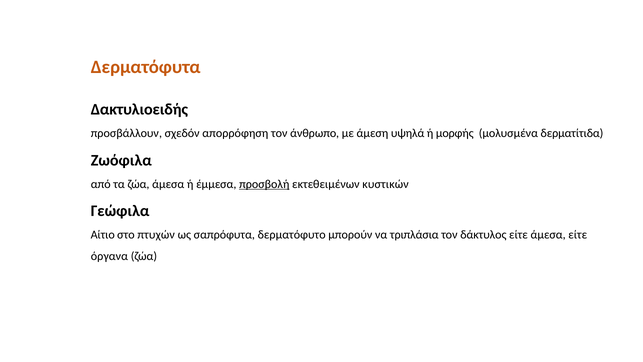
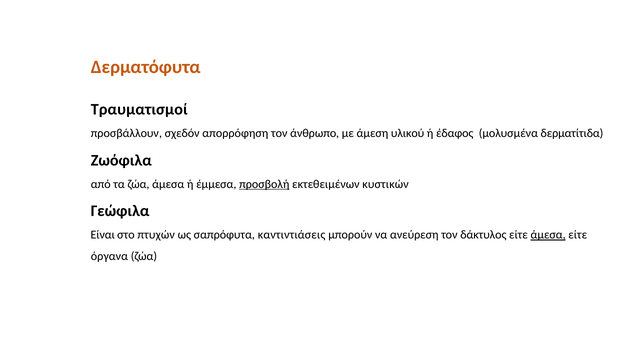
Δακτυλιοειδής: Δακτυλιοειδής -> Τραυματισμοί
υψηλά: υψηλά -> υλικού
μορφής: μορφής -> έδαφος
Αίτιο: Αίτιο -> Είναι
δερματόφυτο: δερματόφυτο -> καντιντιάσεις
τριπλάσια: τριπλάσια -> ανεύρεση
άμεσα at (548, 235) underline: none -> present
